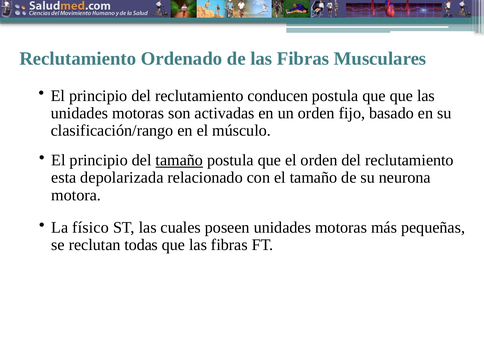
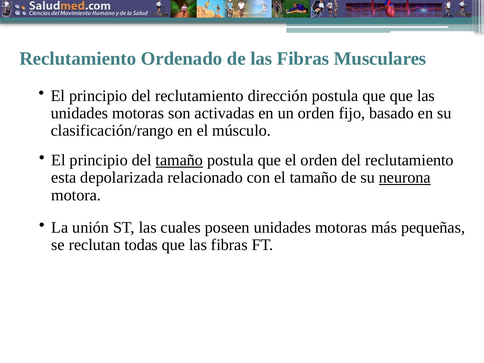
conducen: conducen -> dirección
neurona underline: none -> present
físico: físico -> unión
